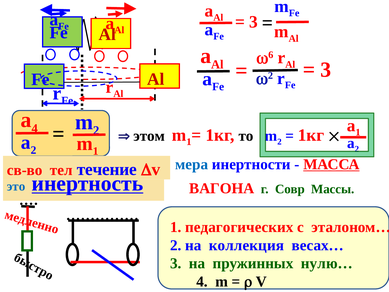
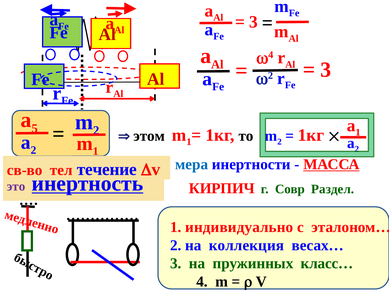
6 at (271, 55): 6 -> 4
4 at (35, 128): 4 -> 5
это colour: blue -> purple
ВАГОНА: ВАГОНА -> КИРПИЧ
Массы: Массы -> Раздел
педагогических: педагогических -> индивидуально
нулю…: нулю… -> класс…
